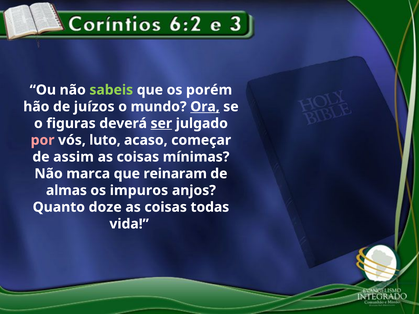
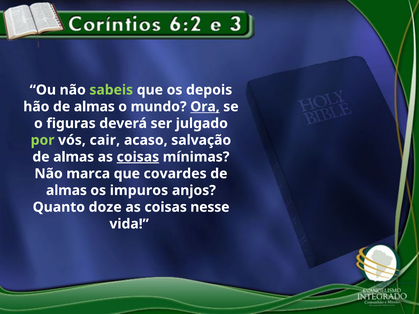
porém: porém -> depois
hão de juízos: juízos -> almas
ser underline: present -> none
por colour: pink -> light green
luto: luto -> cair
começar: começar -> salvação
assim at (74, 157): assim -> almas
coisas at (138, 157) underline: none -> present
reinaram: reinaram -> covardes
todas: todas -> nesse
